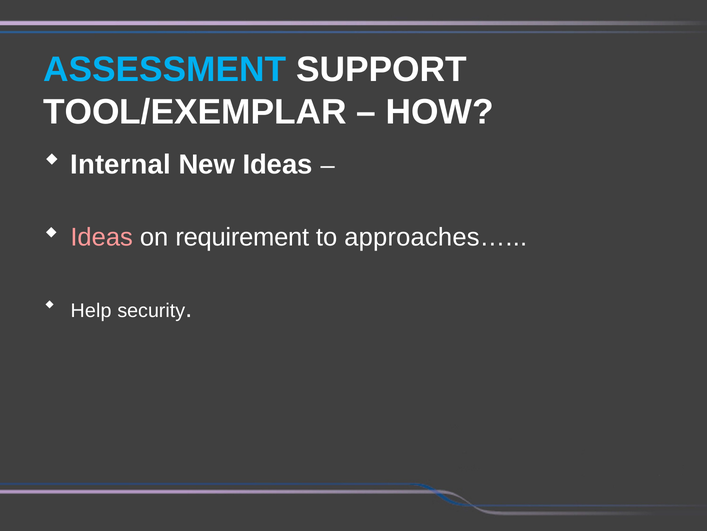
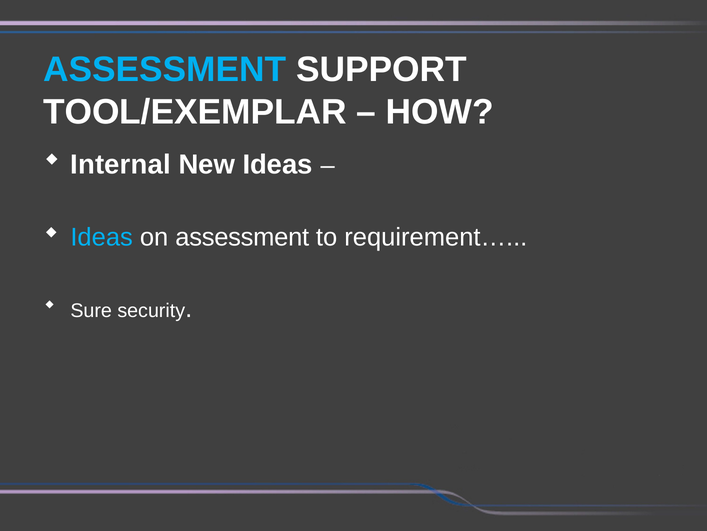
Ideas at (102, 237) colour: pink -> light blue
on requirement: requirement -> assessment
approaches…: approaches… -> requirement…
Help: Help -> Sure
